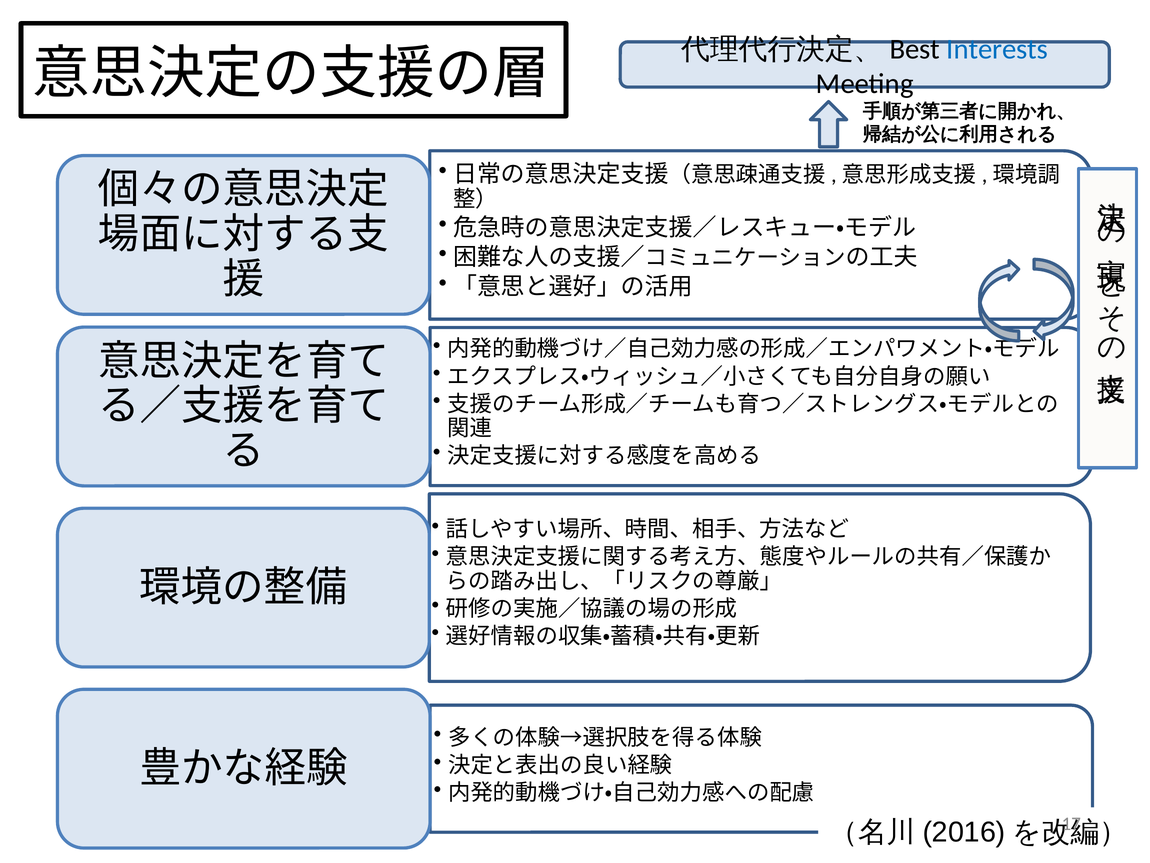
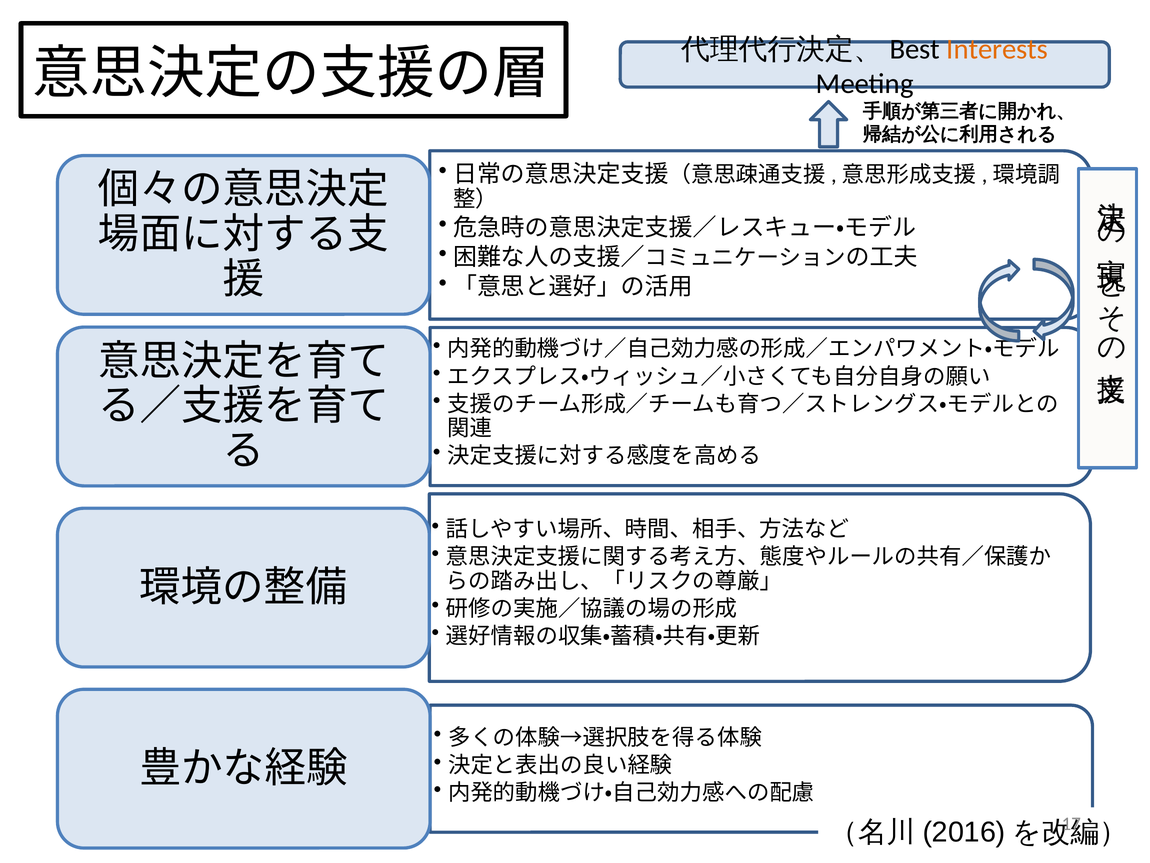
Interests colour: blue -> orange
